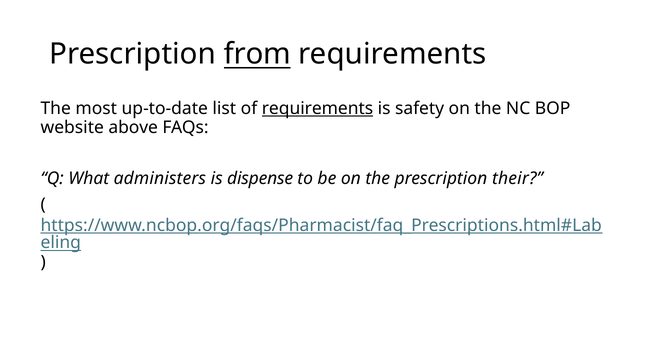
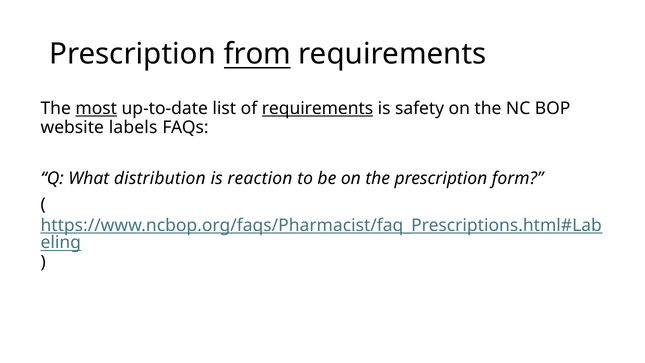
most underline: none -> present
above: above -> labels
administers: administers -> distribution
dispense: dispense -> reaction
their: their -> form
